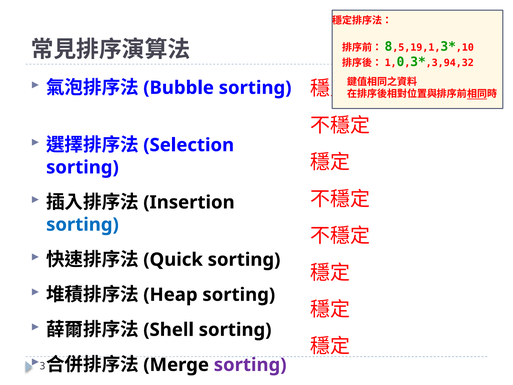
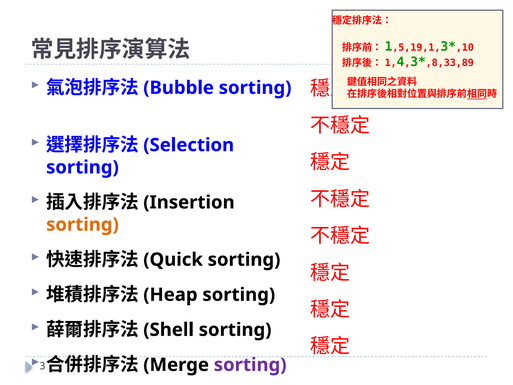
8: 8 -> 1
0: 0 -> 4
,3,94,32: ,3,94,32 -> ,8,33,89
sorting at (82, 224) colour: blue -> orange
